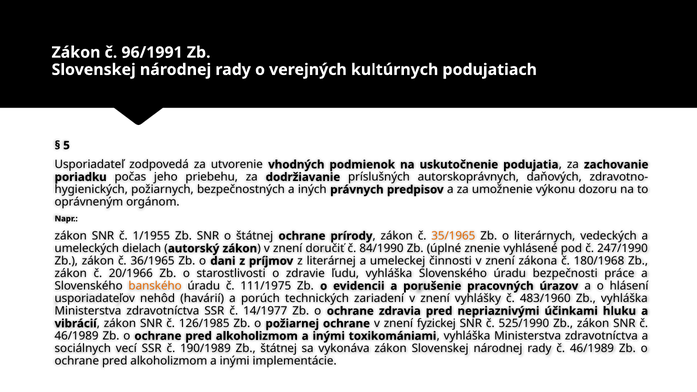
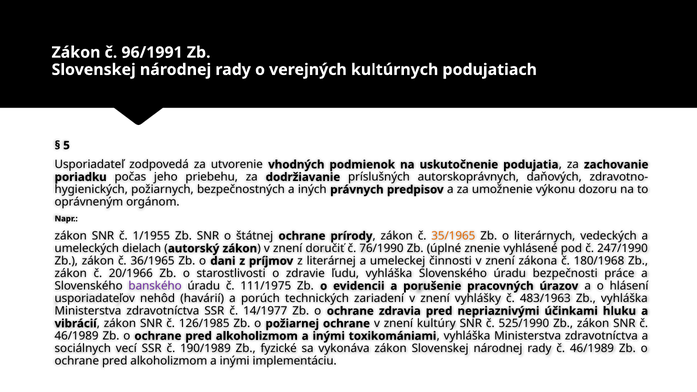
84/1990: 84/1990 -> 76/1990
banského colour: orange -> purple
483/1960: 483/1960 -> 483/1963
fyzickej: fyzickej -> kultúry
Zb štátnej: štátnej -> fyzické
implementácie: implementácie -> implementáciu
